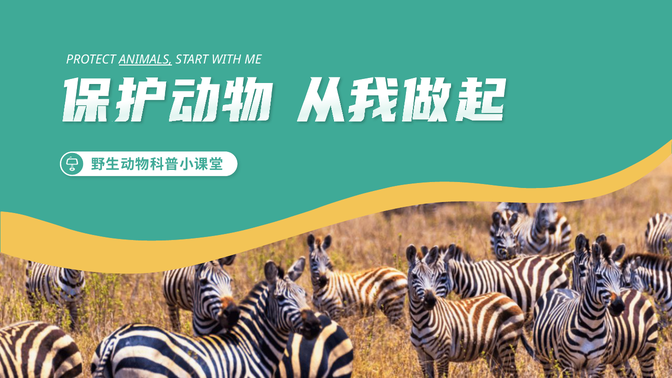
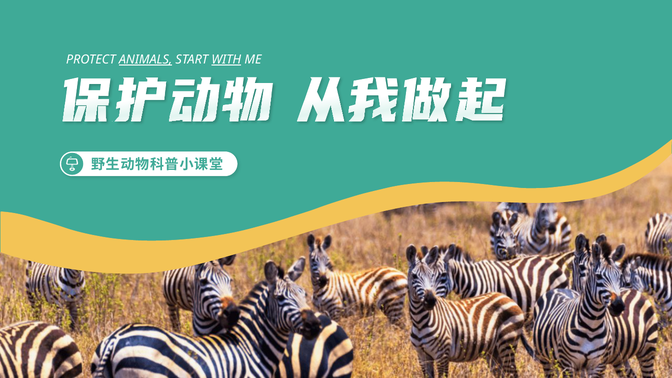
WITH underline: none -> present
